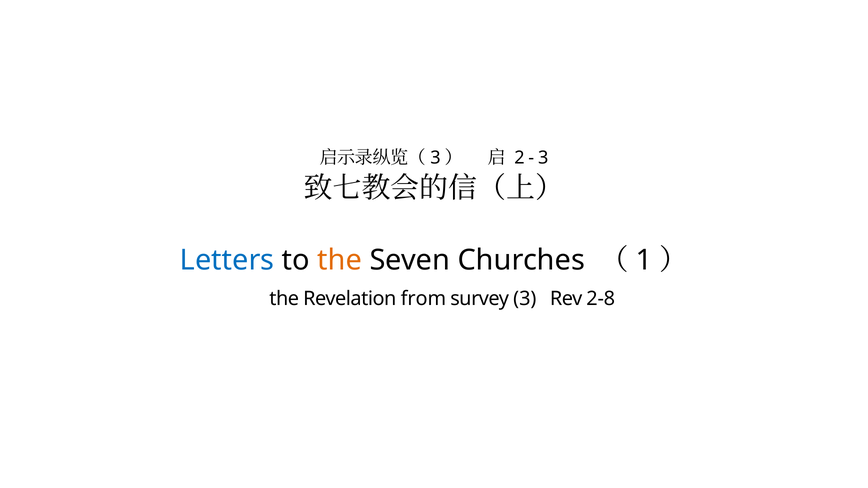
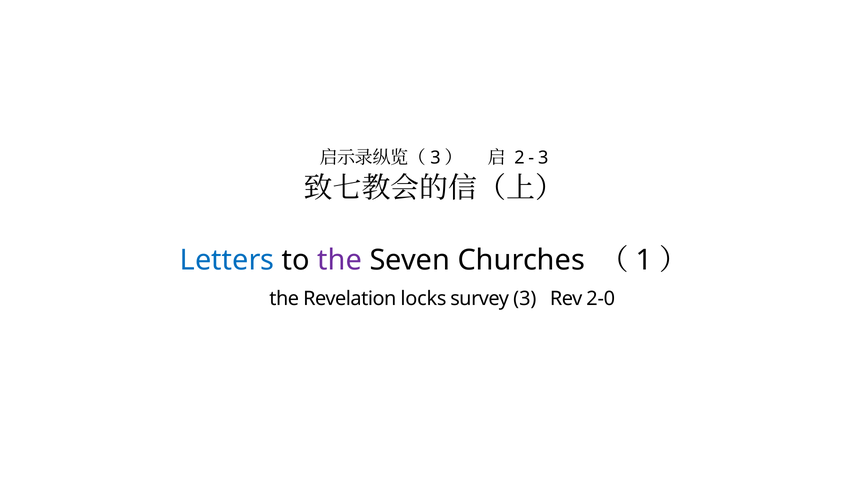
the at (340, 260) colour: orange -> purple
from: from -> locks
2-8: 2-8 -> 2-0
